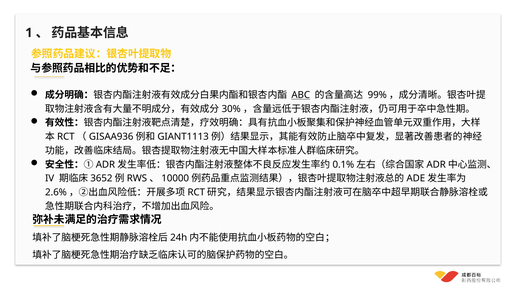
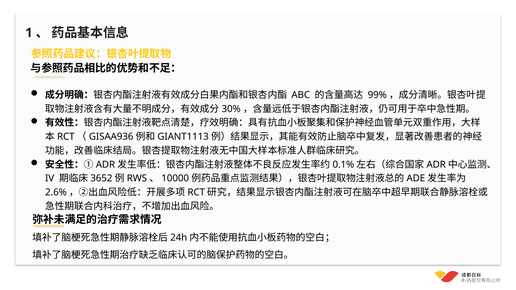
ABC underline: present -> none
